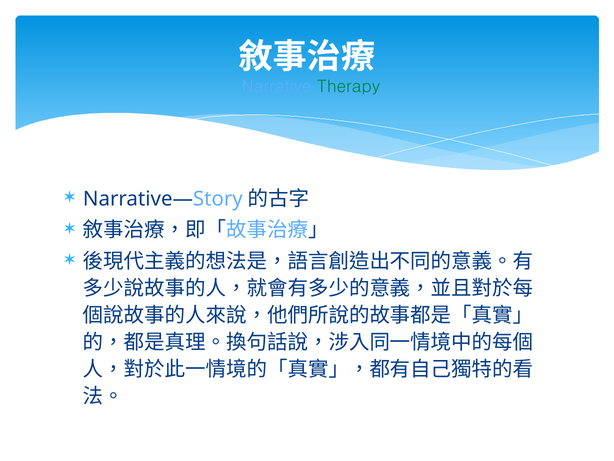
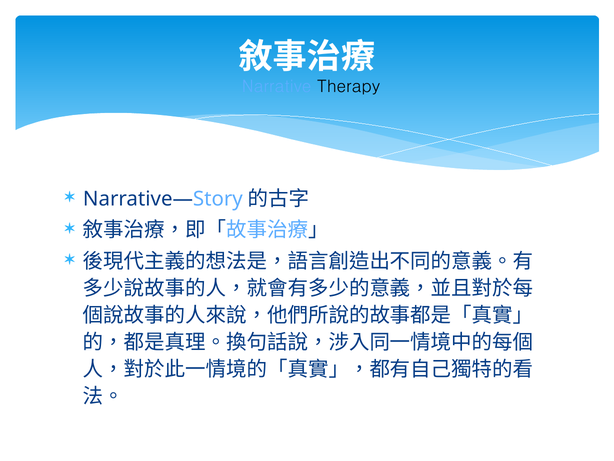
Therapy colour: green -> black
